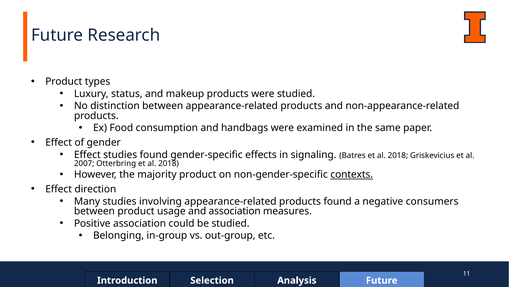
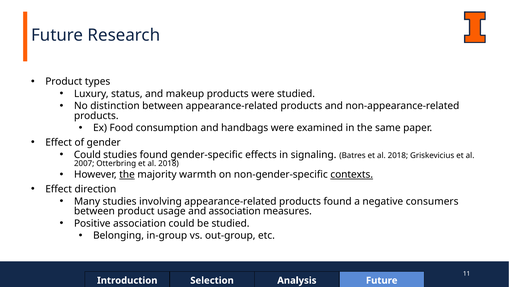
Effect at (87, 154): Effect -> Could
the at (127, 174) underline: none -> present
majority product: product -> warmth
